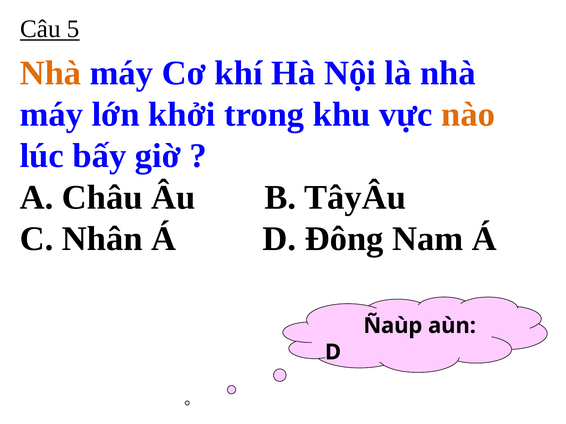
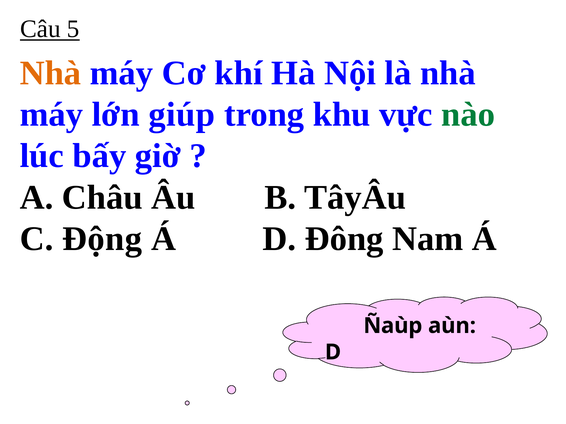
khởi: khởi -> giúp
nào colour: orange -> green
Nhân: Nhân -> Động
